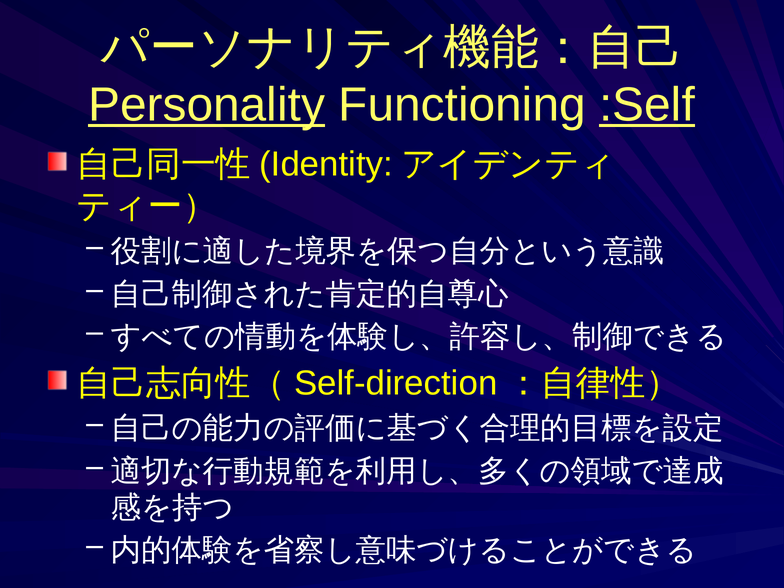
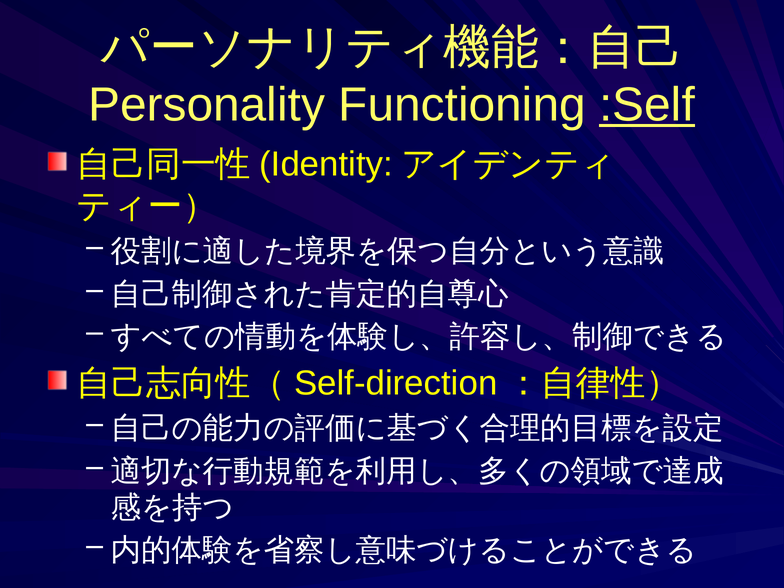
Personality underline: present -> none
